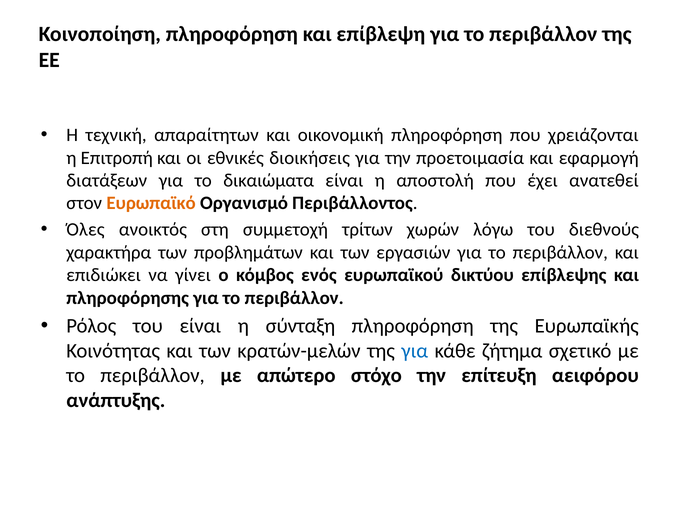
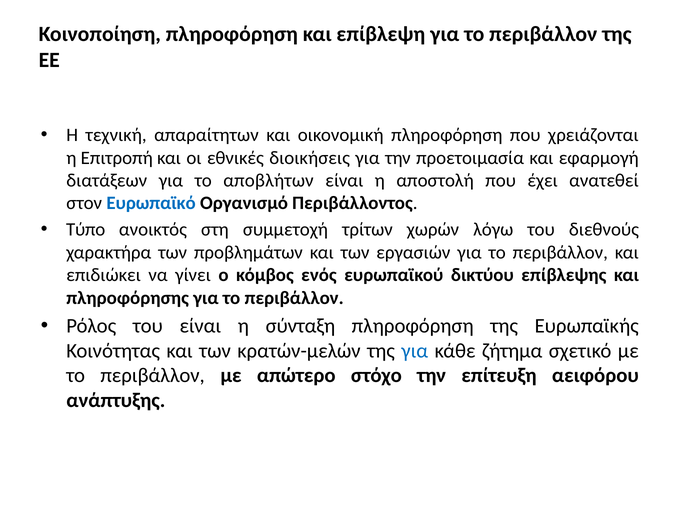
δικαιώματα: δικαιώματα -> αποβλήτων
Eυρωπαϊκό colour: orange -> blue
Όλες: Όλες -> Τύπο
